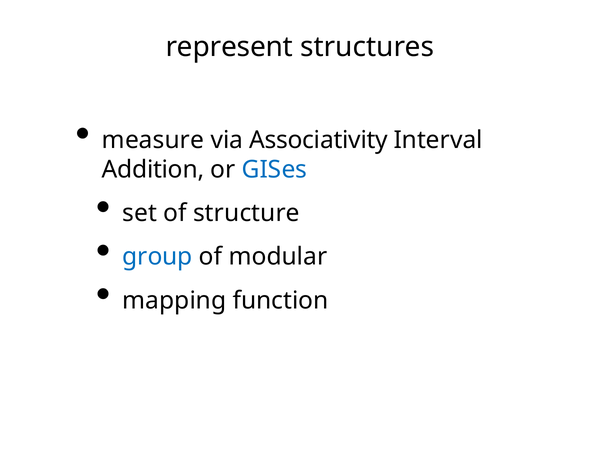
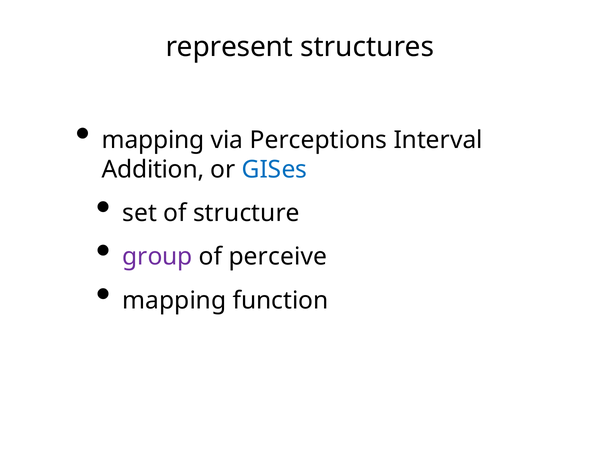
measure at (153, 140): measure -> mapping
Associativity: Associativity -> Perceptions
group colour: blue -> purple
modular: modular -> perceive
